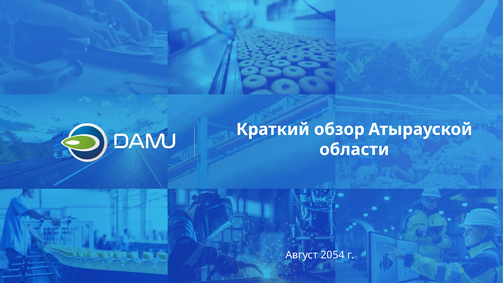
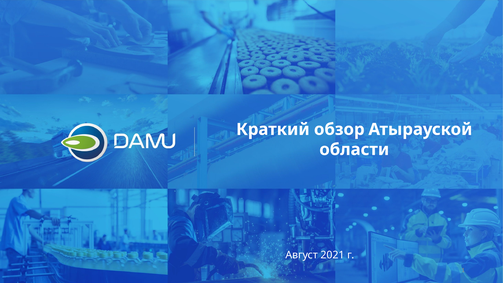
2054: 2054 -> 2021
